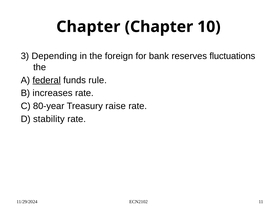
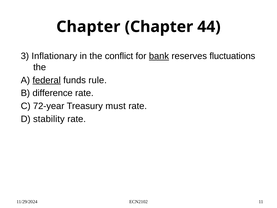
10: 10 -> 44
Depending: Depending -> Inflationary
foreign: foreign -> conflict
bank underline: none -> present
increases: increases -> difference
80-year: 80-year -> 72-year
raise: raise -> must
